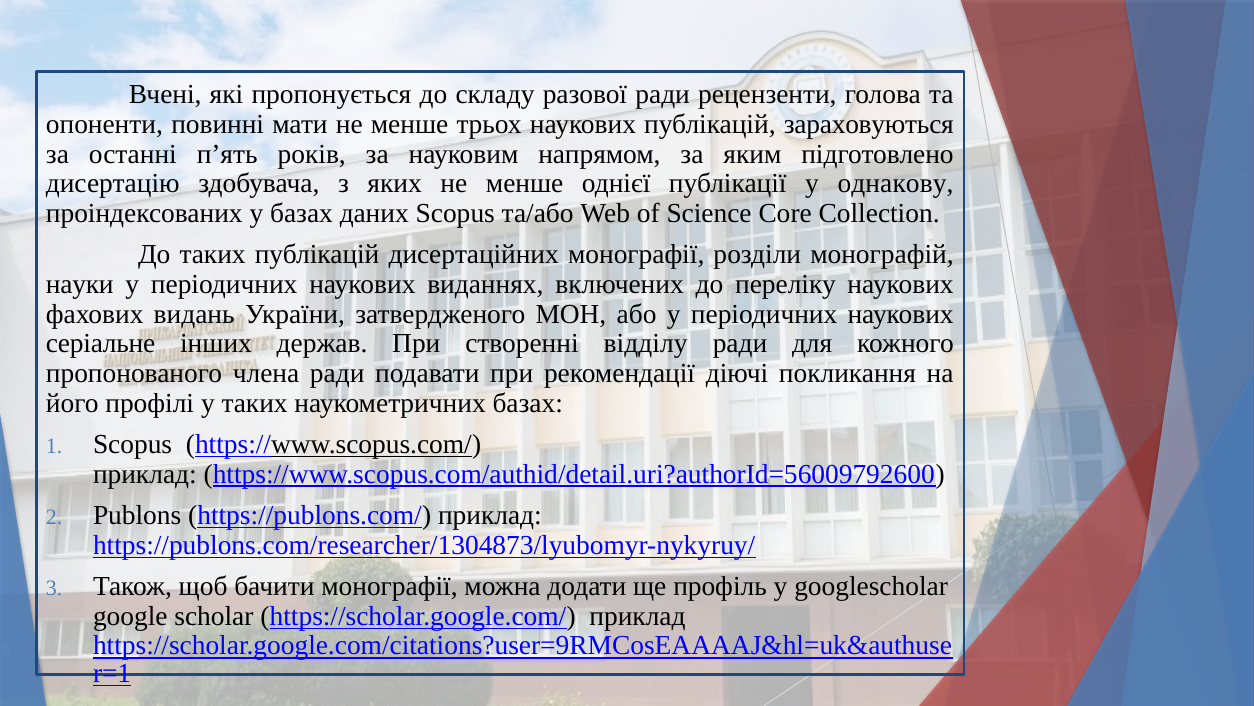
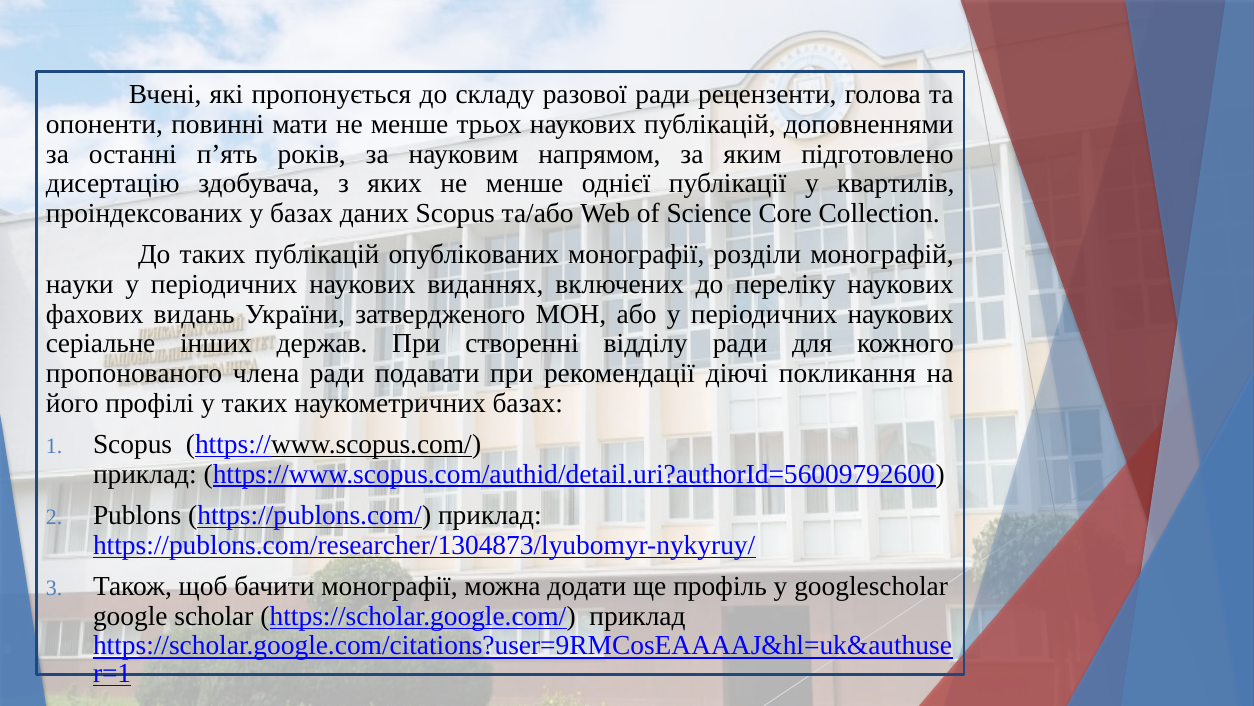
зараховуються: зараховуються -> доповненнями
однакову: однакову -> квартилів
дисертаційних: дисертаційних -> опублікованих
